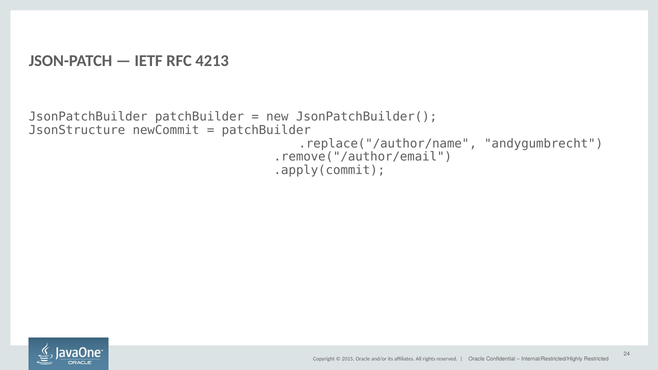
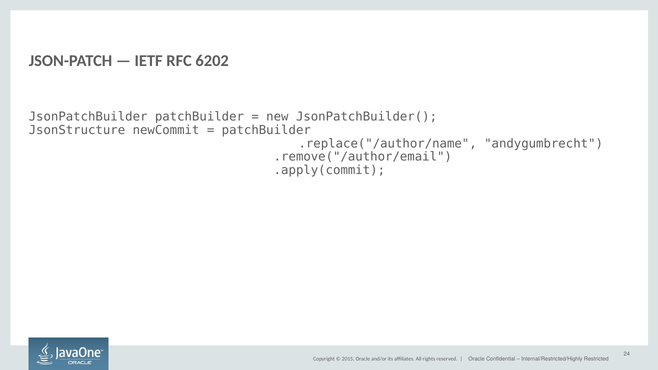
4213: 4213 -> 6202
